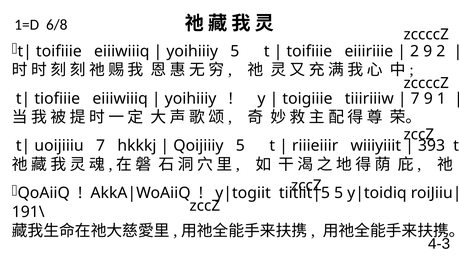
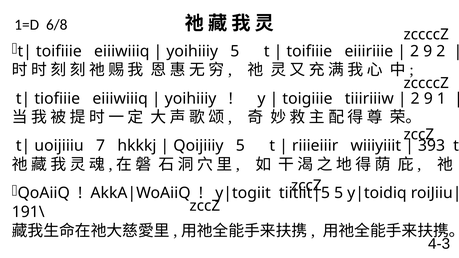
7 at (415, 99): 7 -> 2
